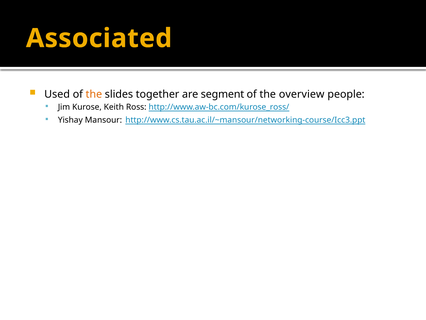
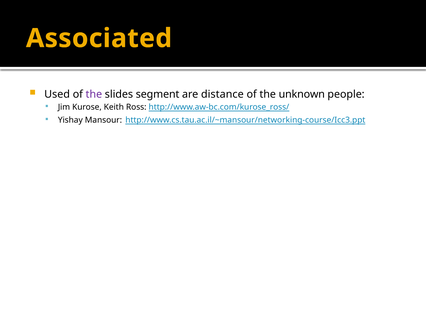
the at (94, 94) colour: orange -> purple
together: together -> segment
segment: segment -> distance
overview: overview -> unknown
